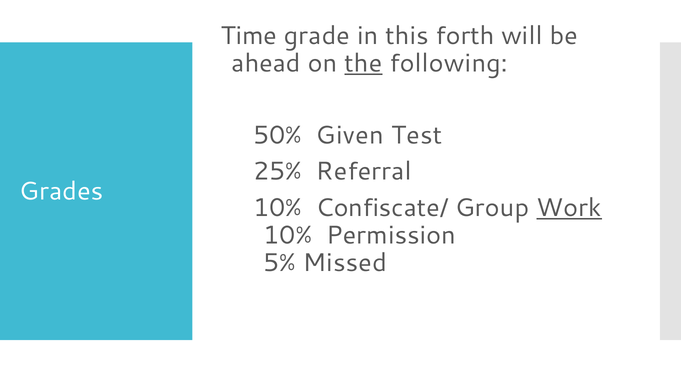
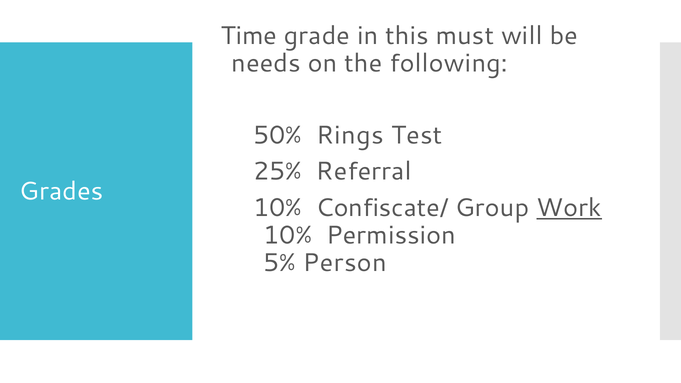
forth: forth -> must
ahead: ahead -> needs
the underline: present -> none
Given: Given -> Rings
Missed: Missed -> Person
